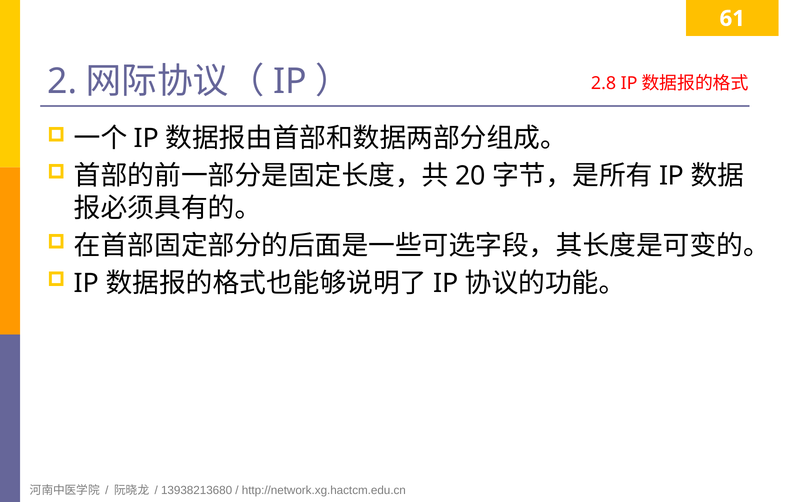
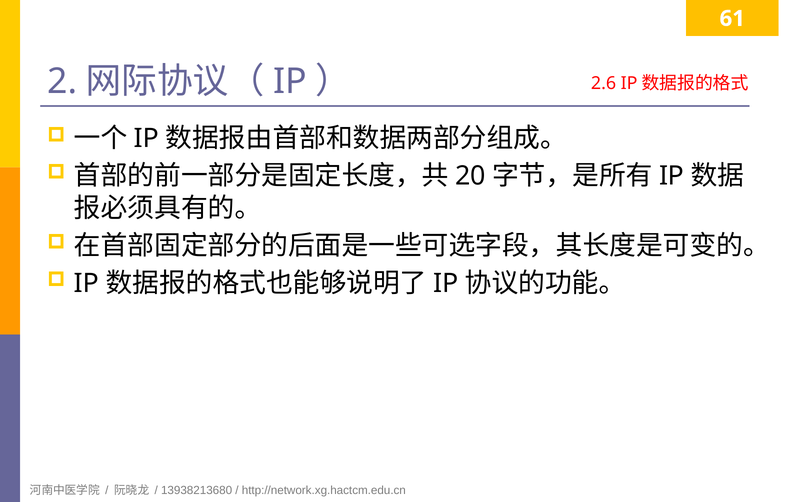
2.8: 2.8 -> 2.6
